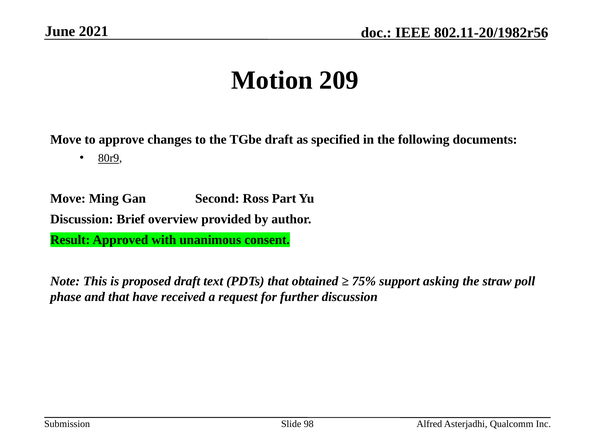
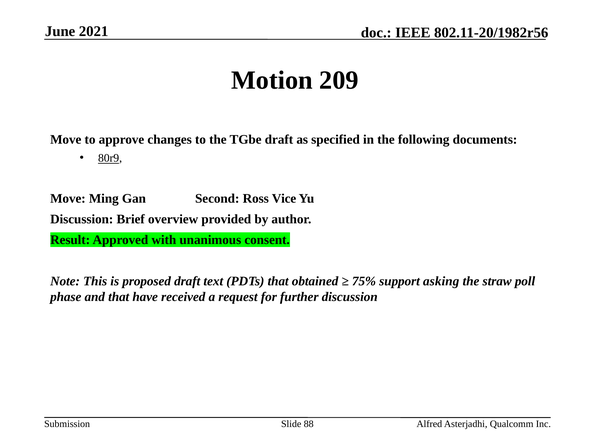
Part: Part -> Vice
98: 98 -> 88
